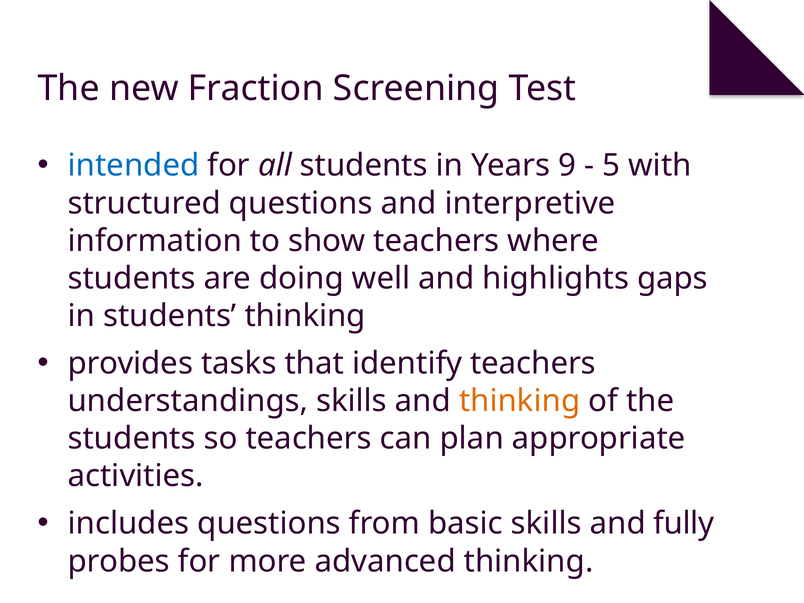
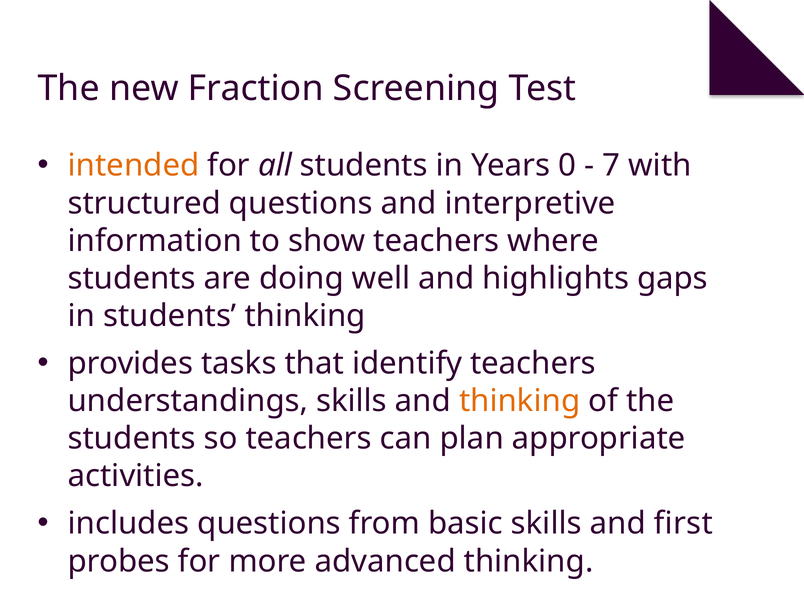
intended colour: blue -> orange
9: 9 -> 0
5: 5 -> 7
fully: fully -> first
